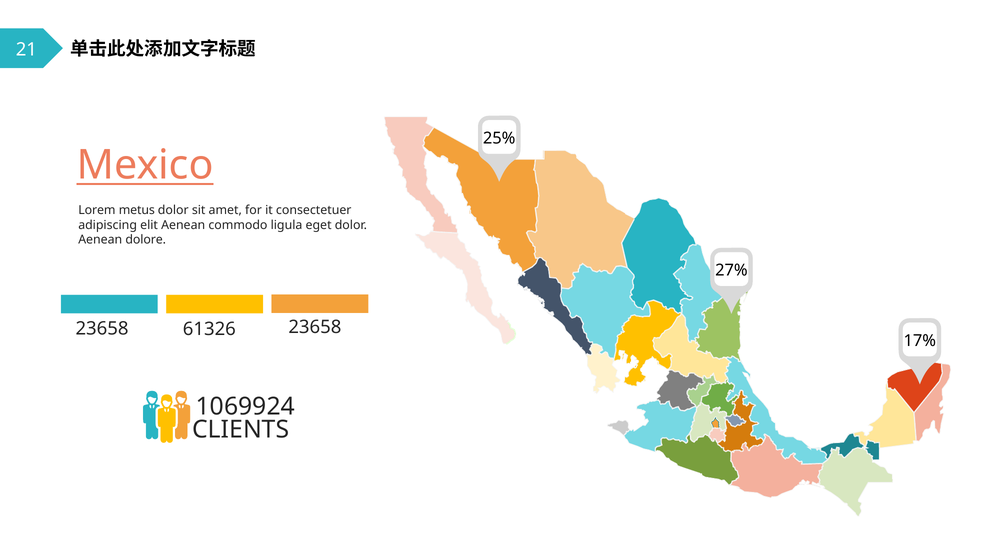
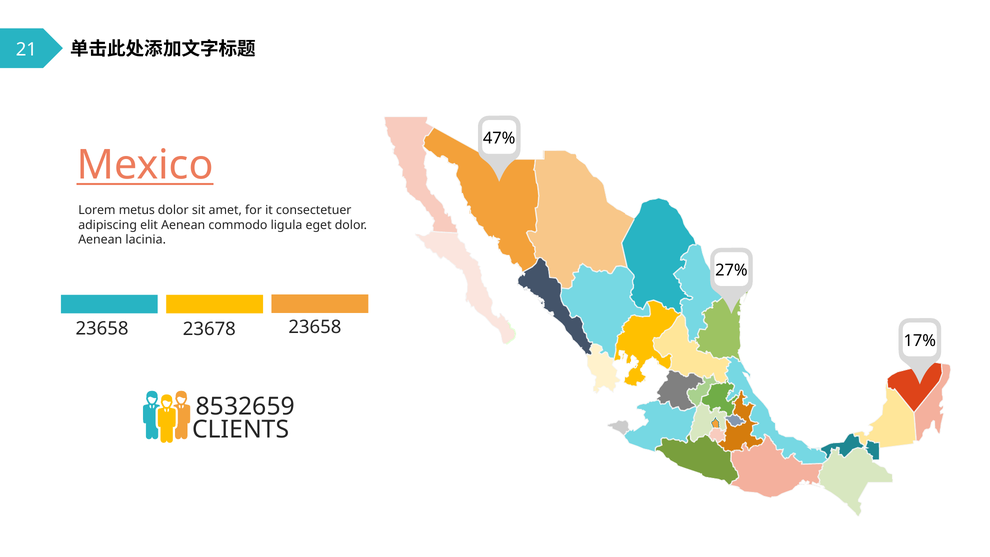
25%: 25% -> 47%
dolore: dolore -> lacinia
61326: 61326 -> 23678
1069924: 1069924 -> 8532659
